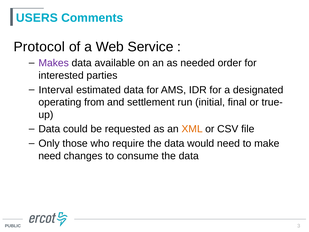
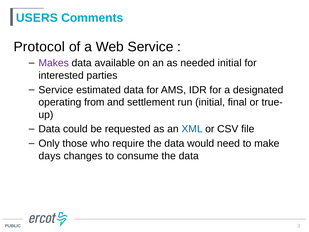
needed order: order -> initial
Interval at (56, 90): Interval -> Service
XML colour: orange -> blue
need at (50, 156): need -> days
